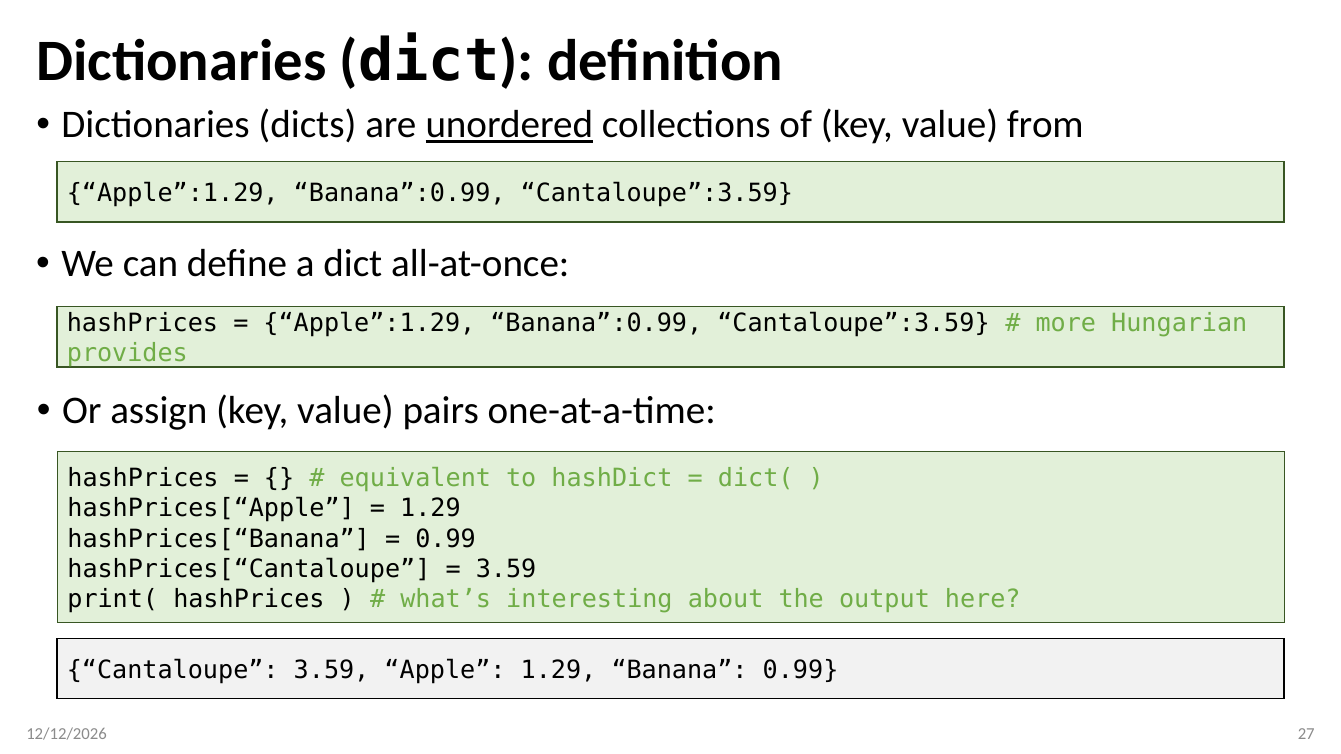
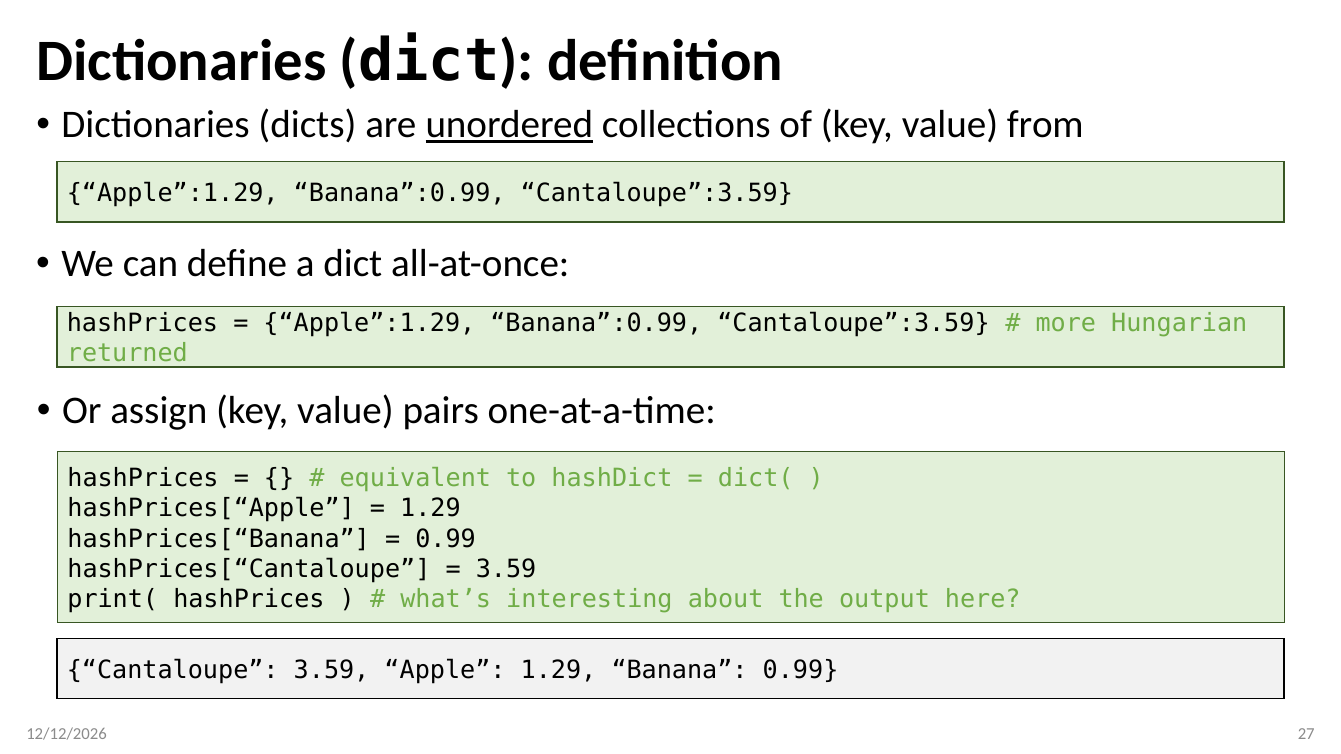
provides: provides -> returned
